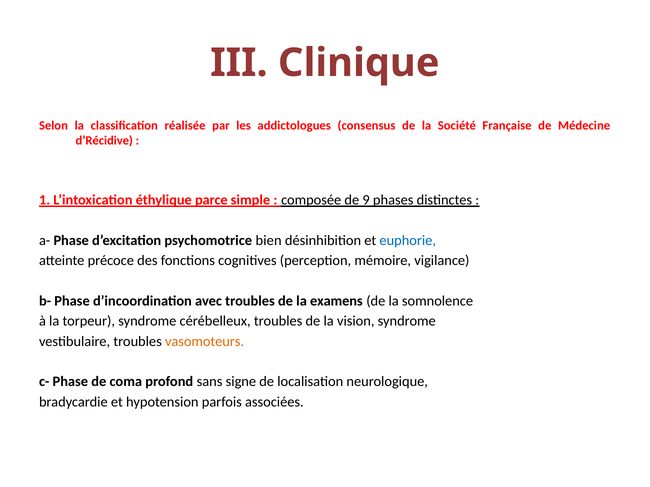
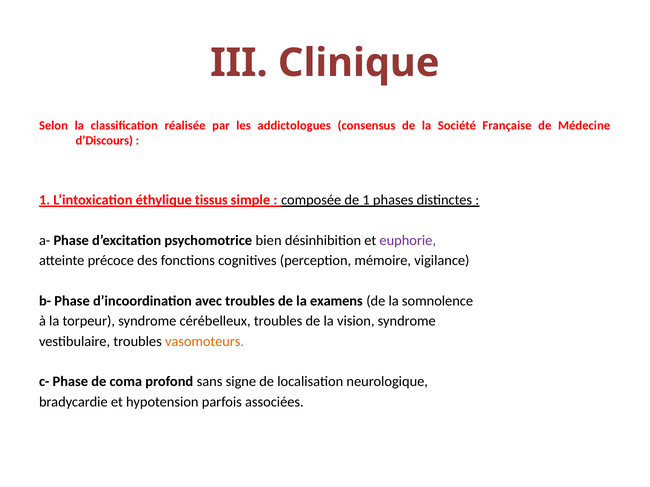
d’Récidive: d’Récidive -> d’Discours
parce: parce -> tissus
de 9: 9 -> 1
euphorie colour: blue -> purple
